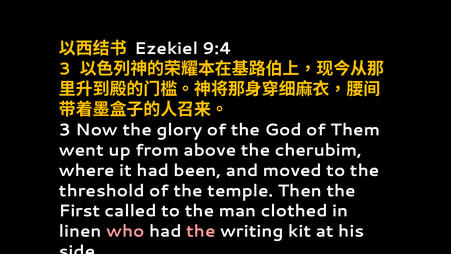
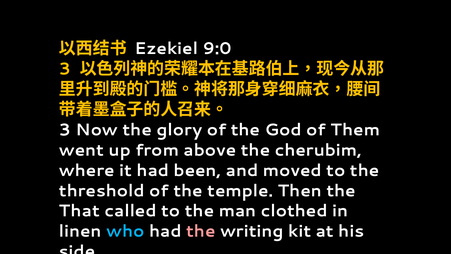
9:4: 9:4 -> 9:0
First: First -> That
who colour: pink -> light blue
